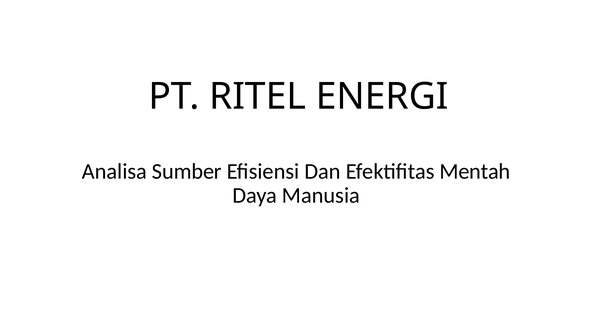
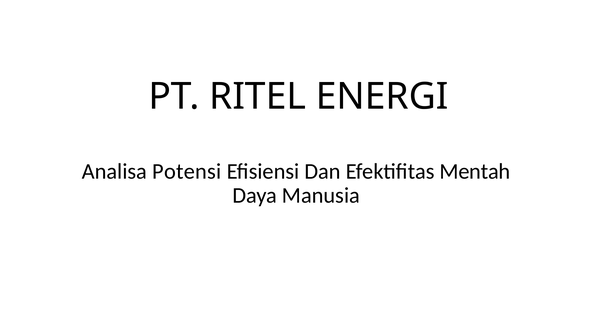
Sumber: Sumber -> Potensi
